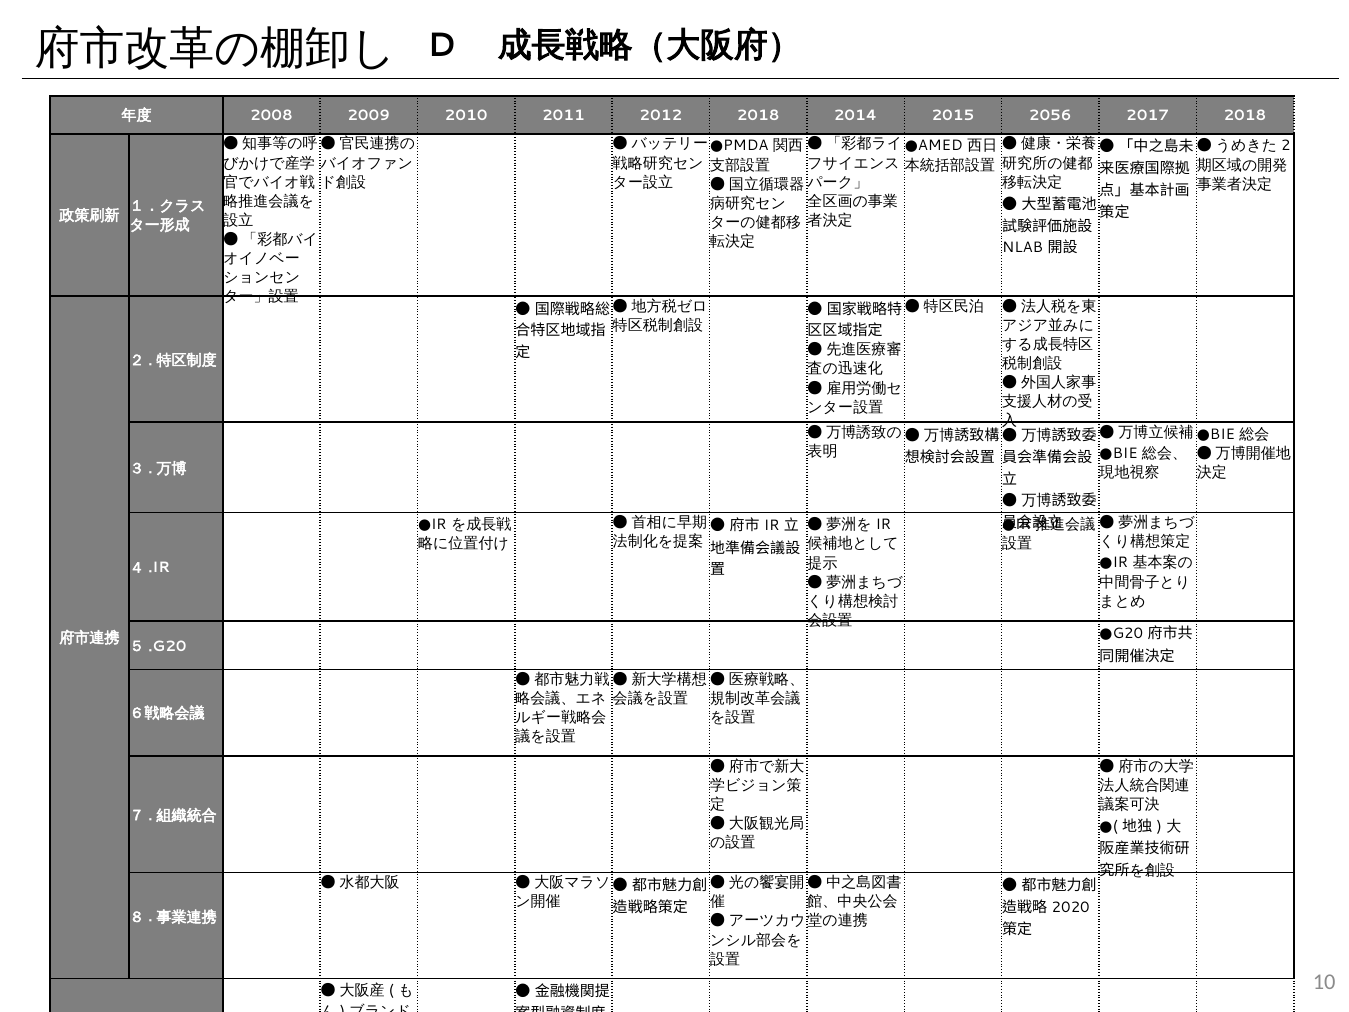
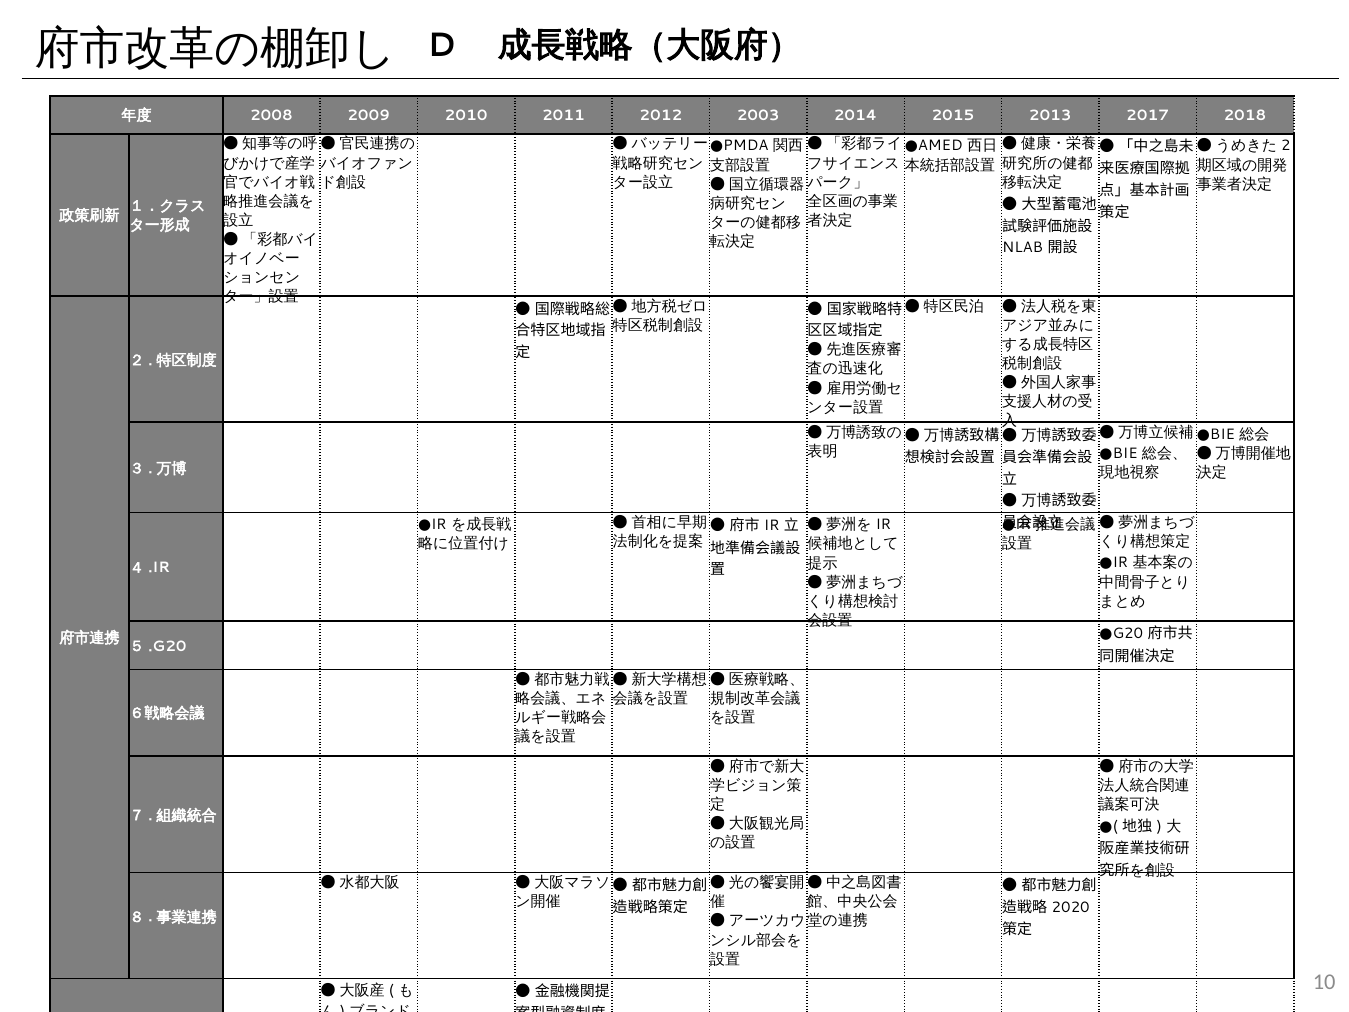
2012 2018: 2018 -> 2003
2056: 2056 -> 2013
